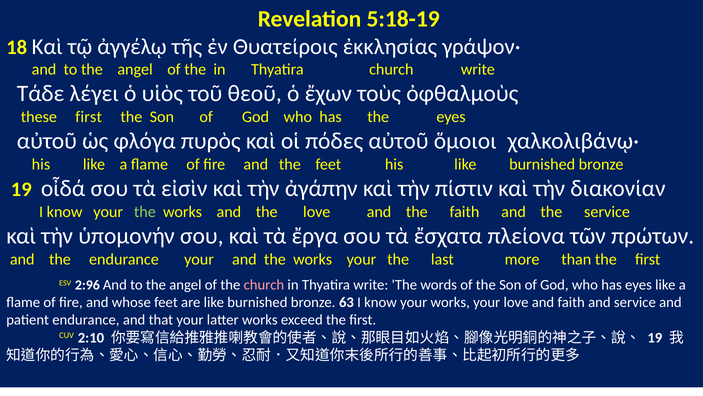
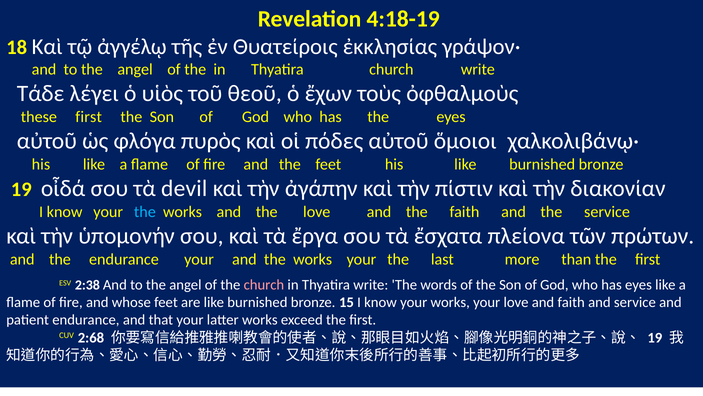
5:18-19: 5:18-19 -> 4:18-19
εἰσὶν: εἰσὶν -> devil
the at (145, 212) colour: light green -> light blue
2:96: 2:96 -> 2:38
63: 63 -> 15
2:10: 2:10 -> 2:68
